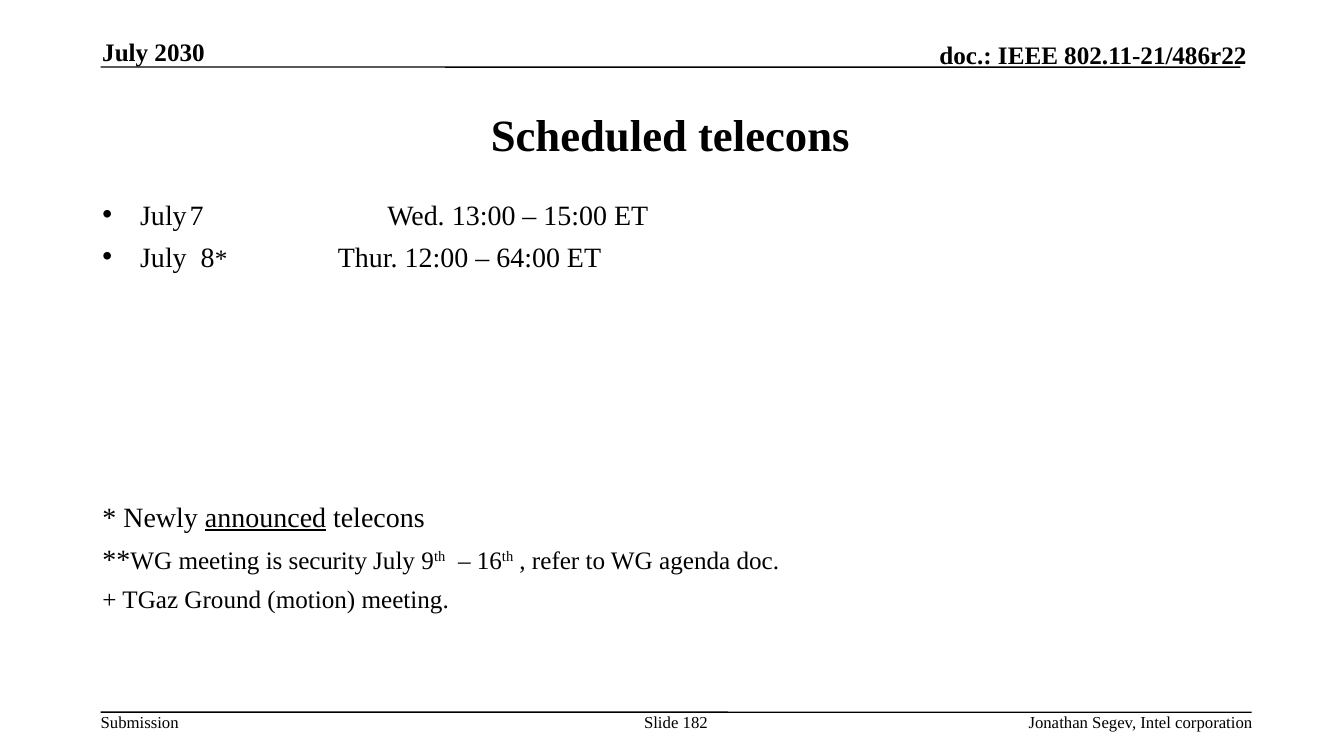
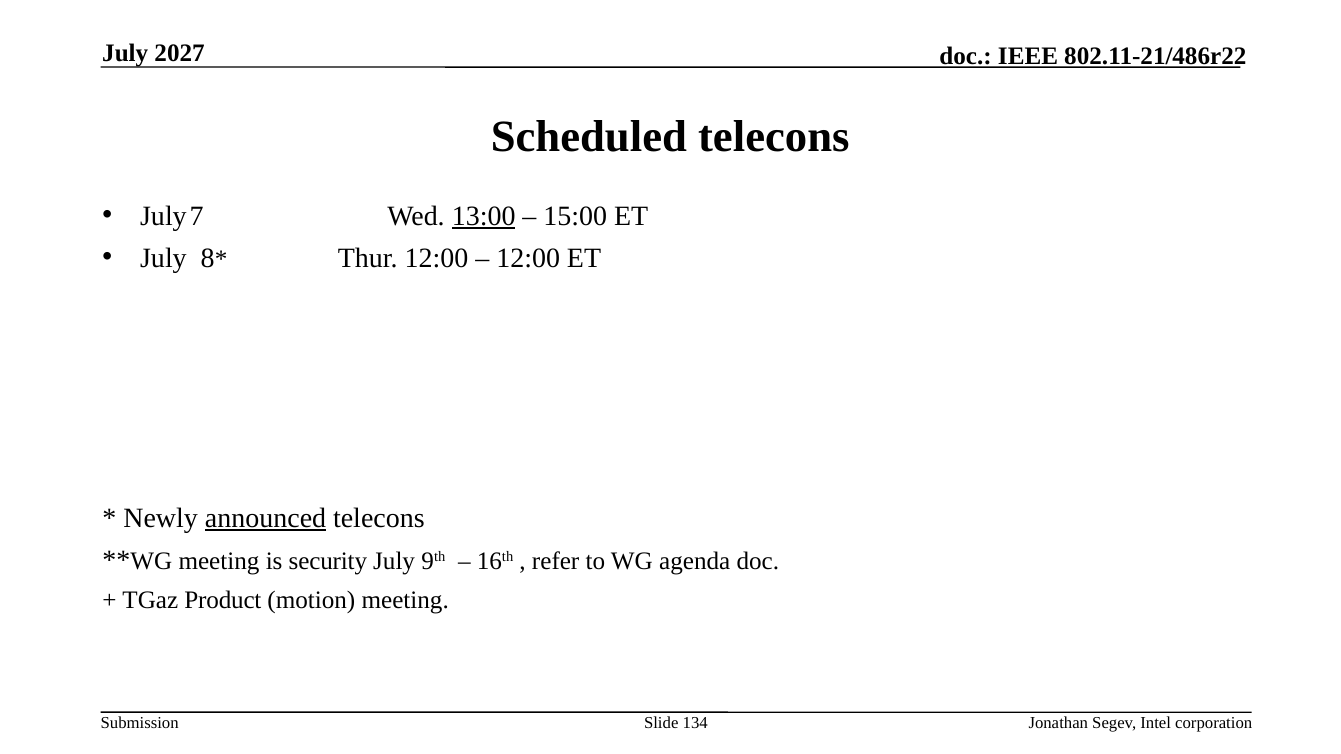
2030: 2030 -> 2027
13:00 underline: none -> present
64:00 at (528, 258): 64:00 -> 12:00
Ground: Ground -> Product
182: 182 -> 134
